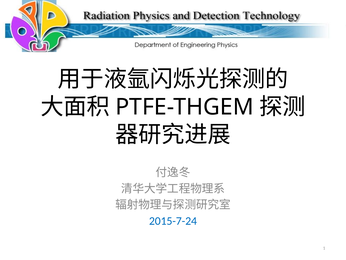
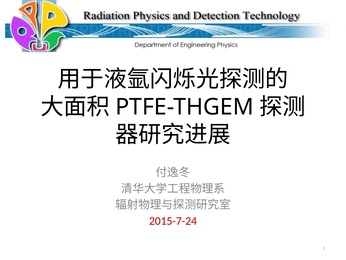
2015-7-24 colour: blue -> red
